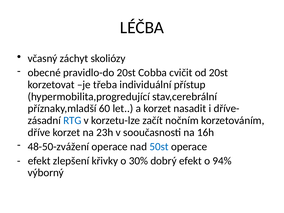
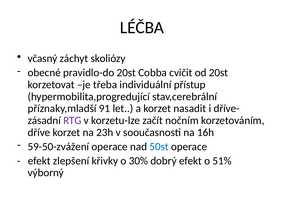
60: 60 -> 91
RTG colour: blue -> purple
48-50-zvážení: 48-50-zvážení -> 59-50-zvážení
94%: 94% -> 51%
